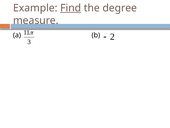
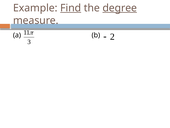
degree underline: none -> present
